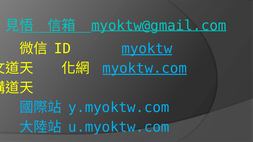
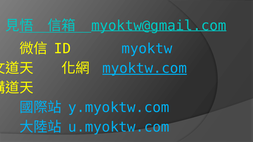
myoktw underline: present -> none
